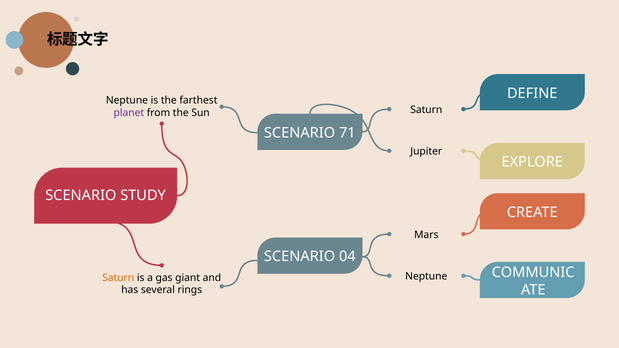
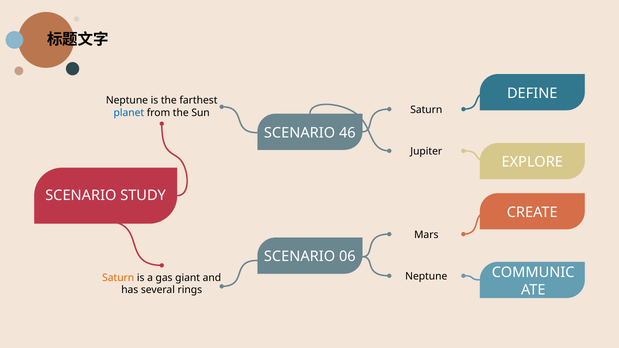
planet colour: purple -> blue
71: 71 -> 46
04: 04 -> 06
